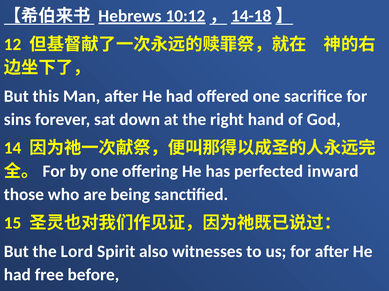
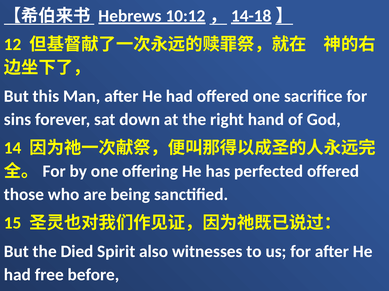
perfected inward: inward -> offered
Lord: Lord -> Died
